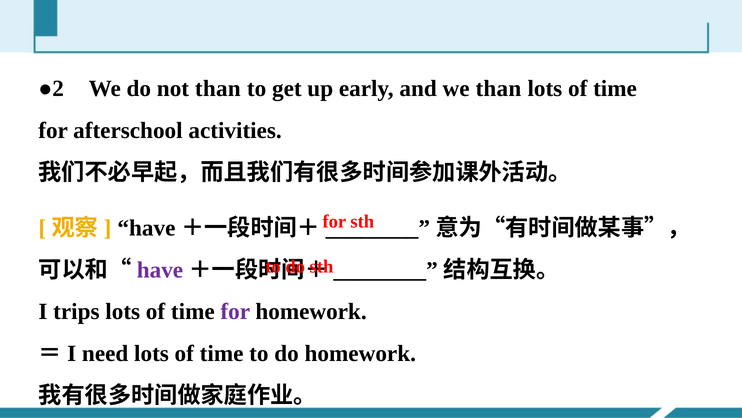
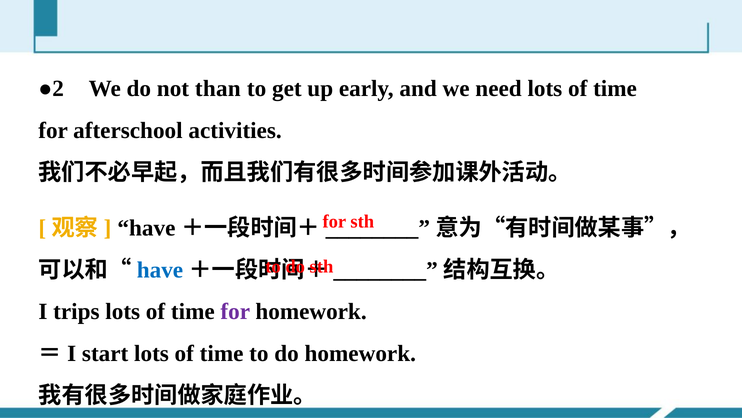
we than: than -> need
have at (160, 270) colour: purple -> blue
need: need -> start
